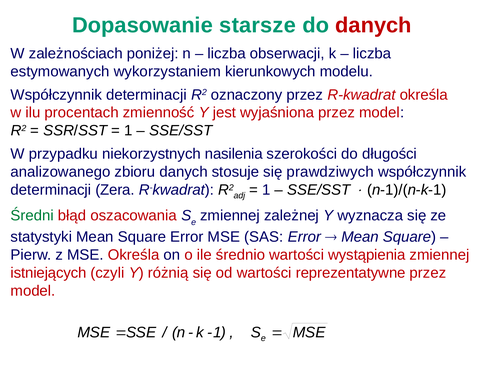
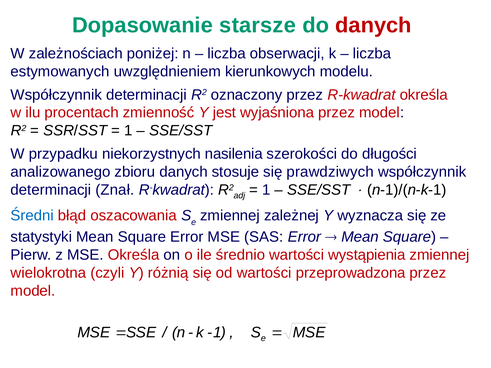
wykorzystaniem: wykorzystaniem -> uwzględnieniem
Zera: Zera -> Znał
Średni colour: green -> blue
istniejących: istniejących -> wielokrotna
reprezentatywne: reprezentatywne -> przeprowadzona
